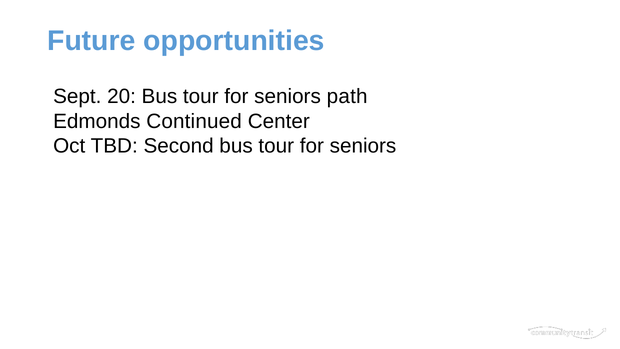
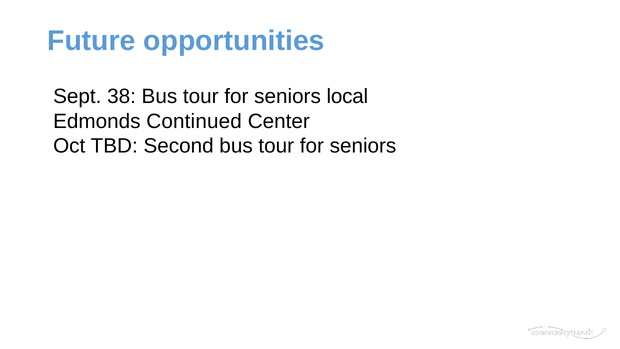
20: 20 -> 38
path: path -> local
